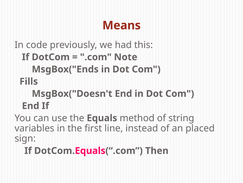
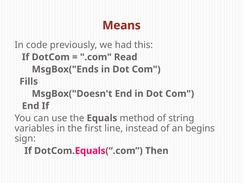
Note: Note -> Read
placed: placed -> begins
